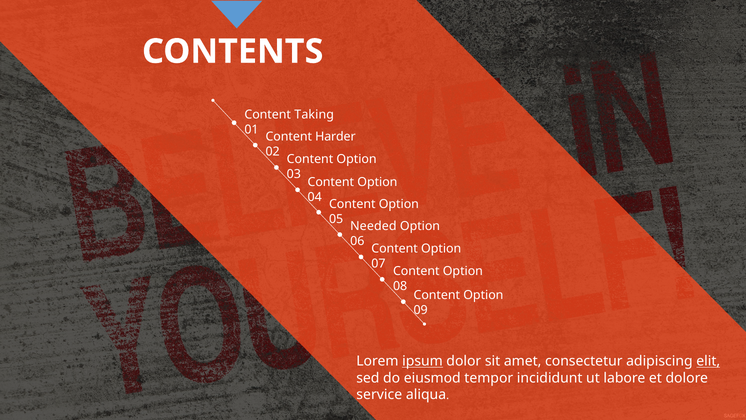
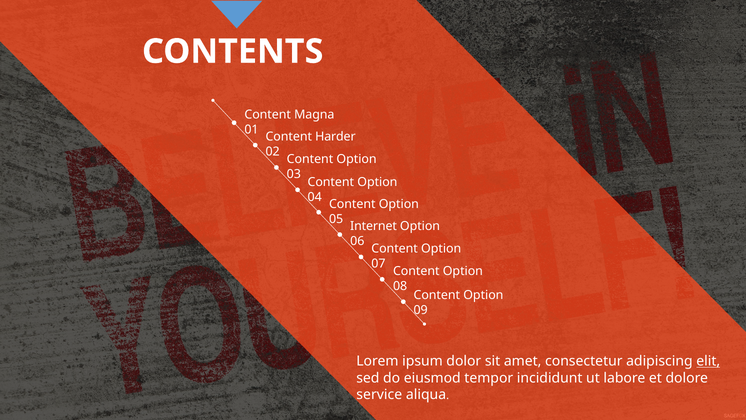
Taking: Taking -> Magna
Needed: Needed -> Internet
ipsum underline: present -> none
